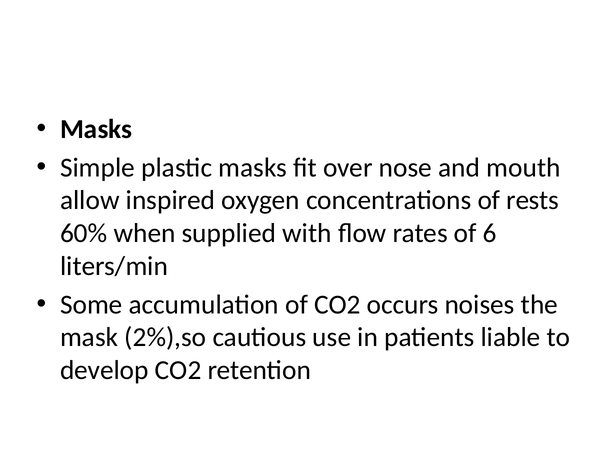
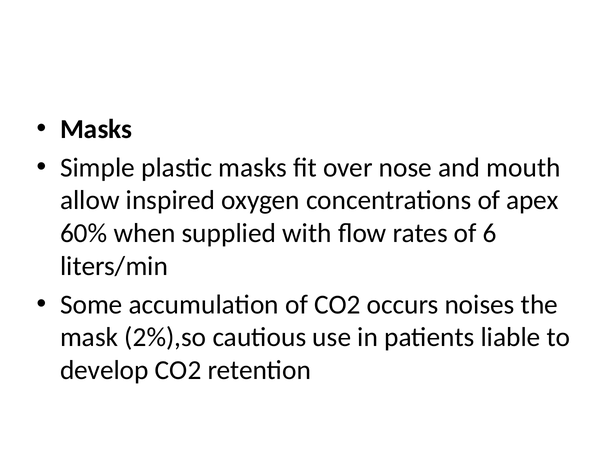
rests: rests -> apex
